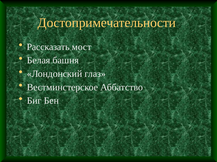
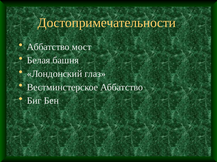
Рассказать at (48, 47): Рассказать -> Аббатство
